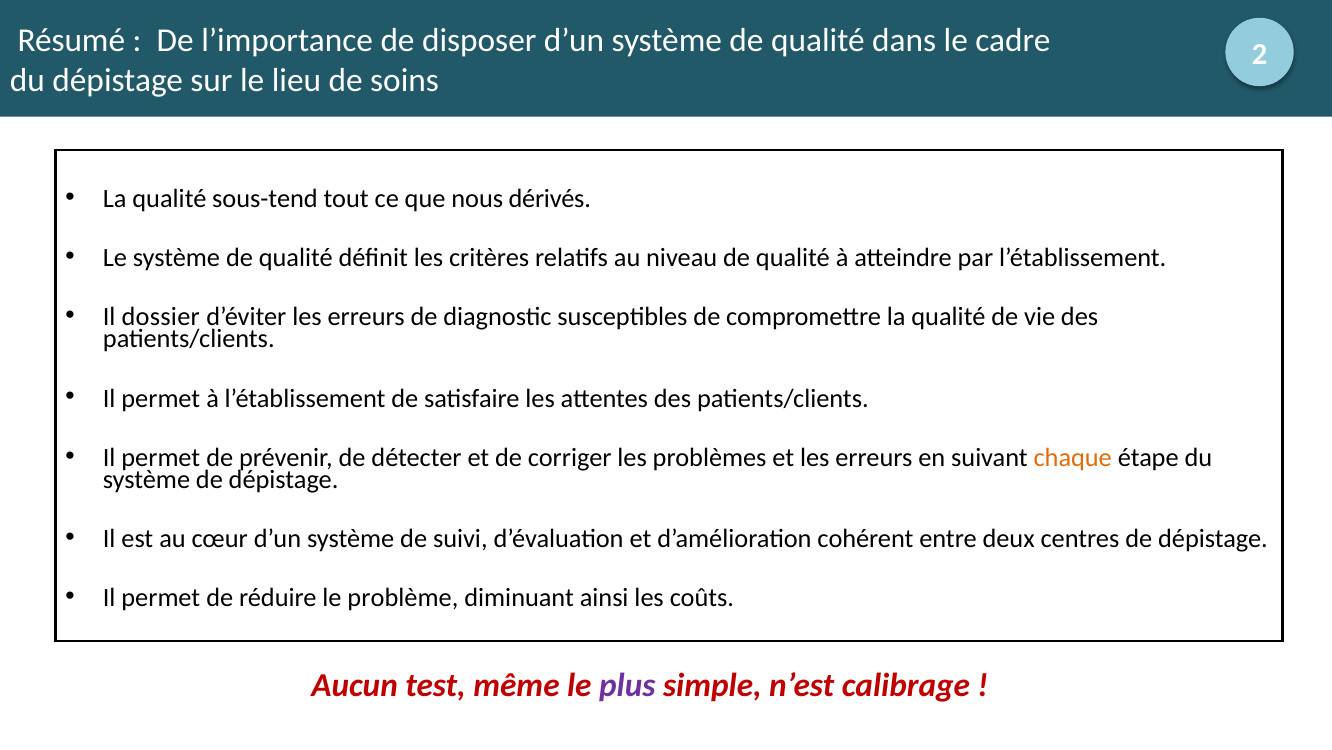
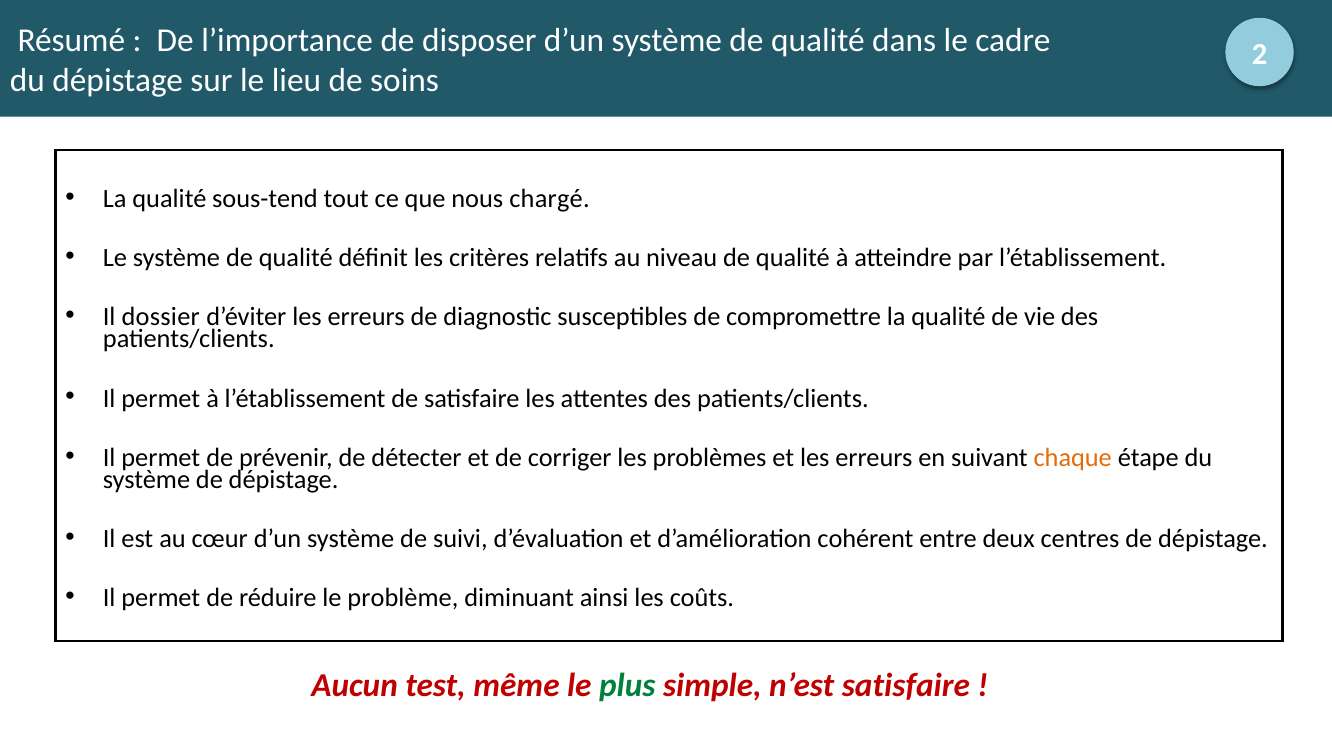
dérivés: dérivés -> chargé
plus colour: purple -> green
n’est calibrage: calibrage -> satisfaire
